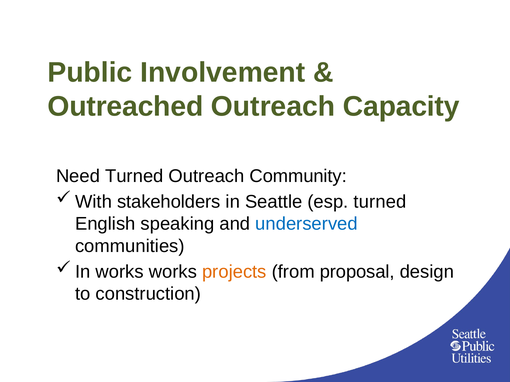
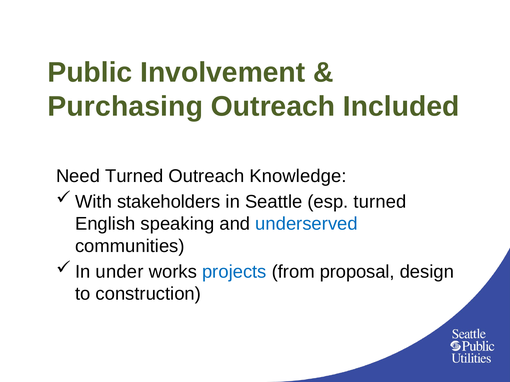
Outreached: Outreached -> Purchasing
Capacity: Capacity -> Included
Community: Community -> Knowledge
works at (120, 272): works -> under
projects colour: orange -> blue
